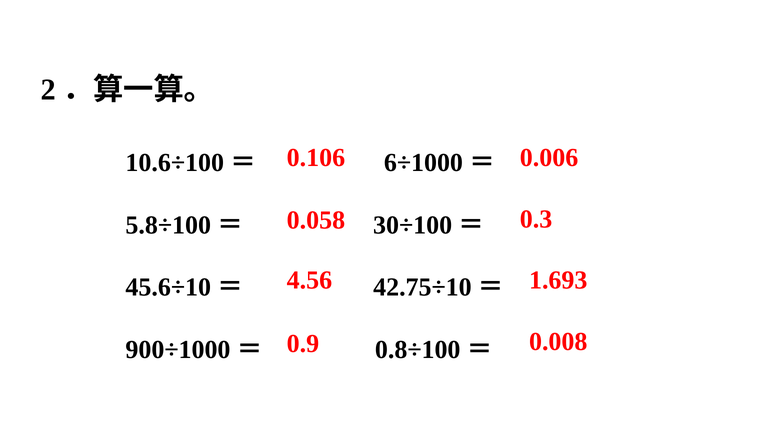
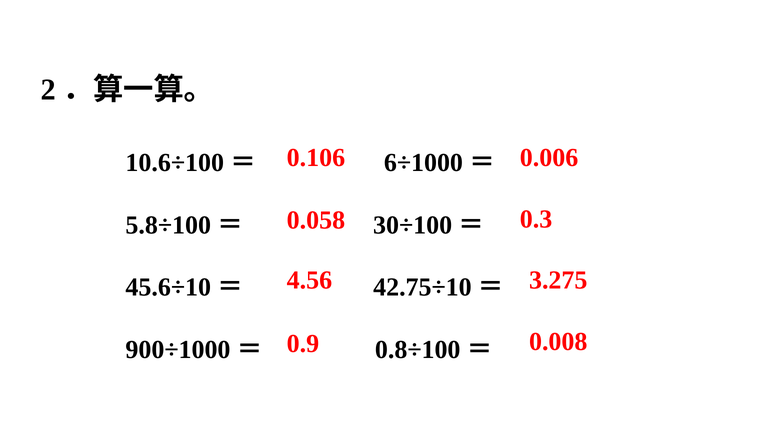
1.693: 1.693 -> 3.275
